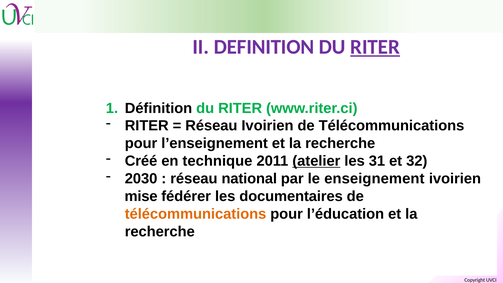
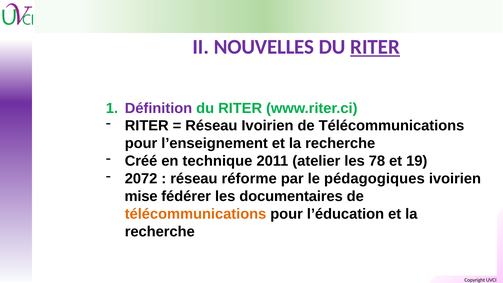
DEFINITION: DEFINITION -> NOUVELLES
Définition colour: black -> purple
atelier underline: present -> none
31: 31 -> 78
32: 32 -> 19
2030: 2030 -> 2072
national: national -> réforme
enseignement: enseignement -> pédagogiques
